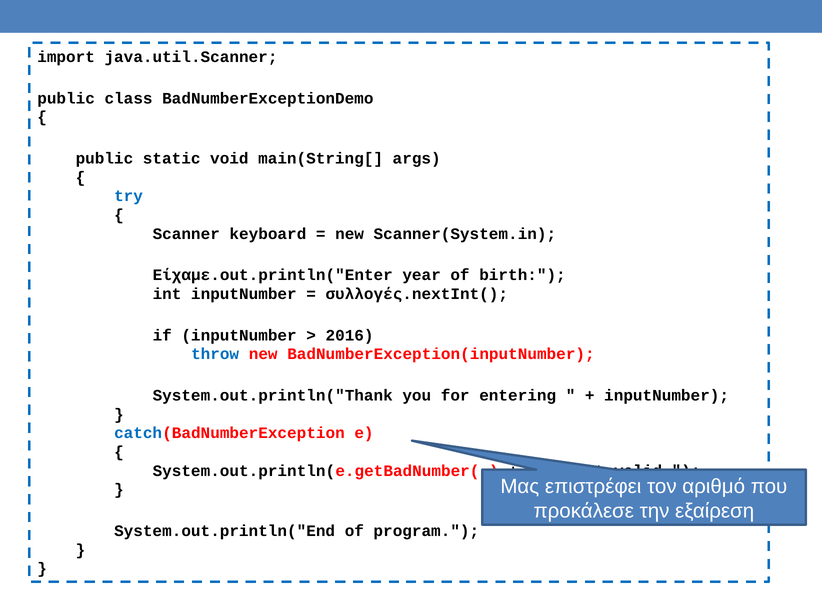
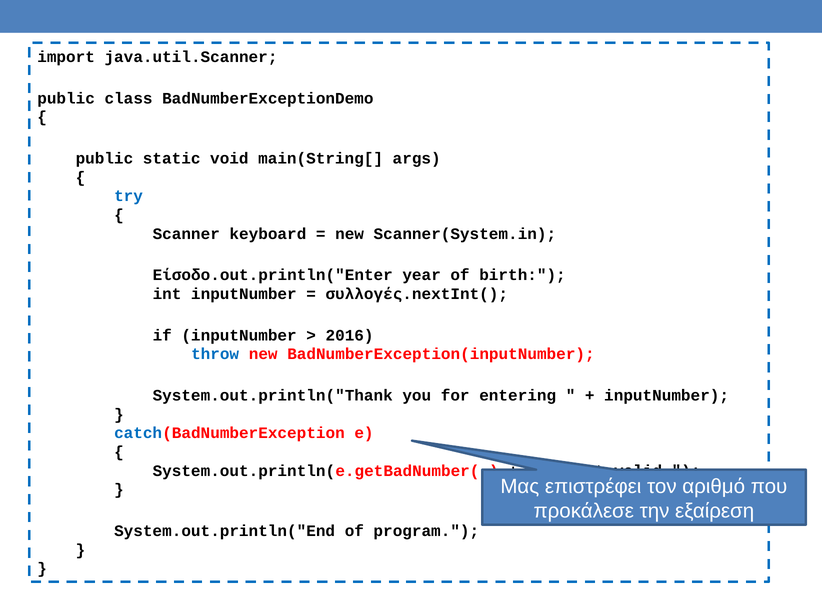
Είχαμε.out.println("Enter: Είχαμε.out.println("Enter -> Είσοδο.out.println("Enter
